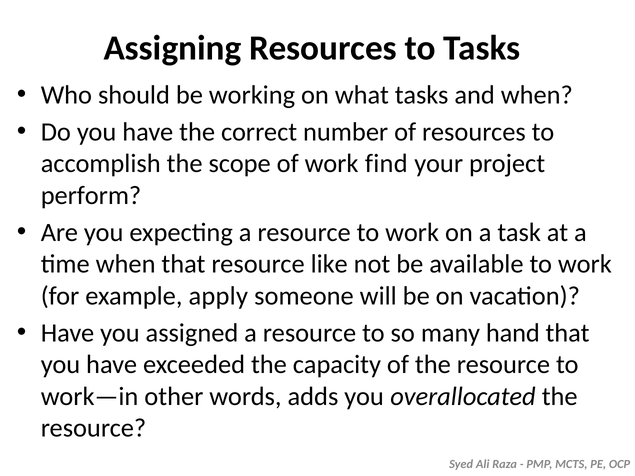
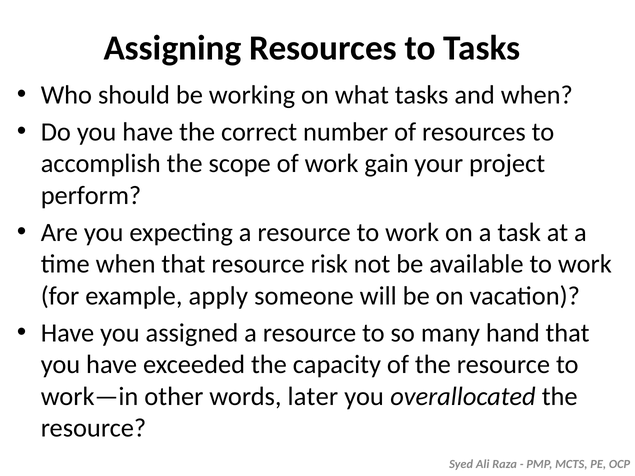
find: find -> gain
like: like -> risk
adds: adds -> later
